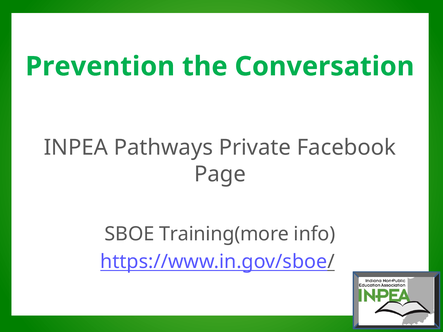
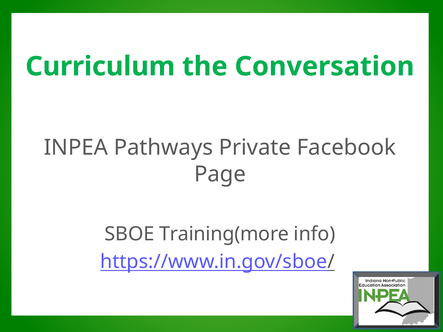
Prevention: Prevention -> Curriculum
